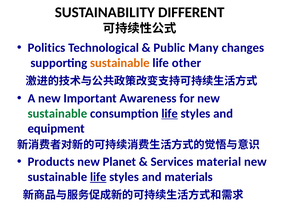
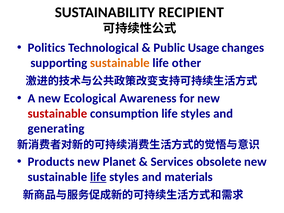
DIFFERENT: DIFFERENT -> RECIPIENT
Many: Many -> Usage
Important: Important -> Ecological
sustainable at (57, 113) colour: green -> red
life at (170, 113) underline: present -> none
equipment: equipment -> generating
material: material -> obsolete
